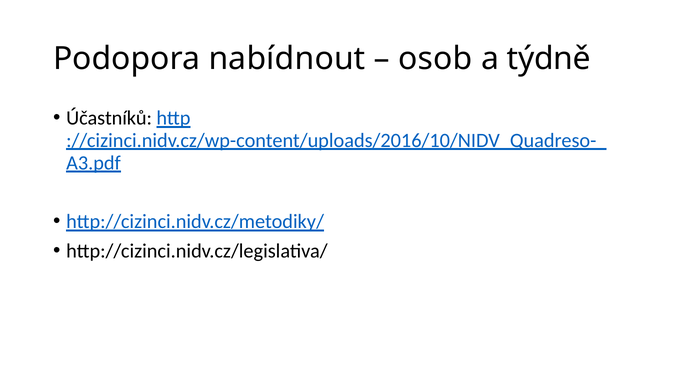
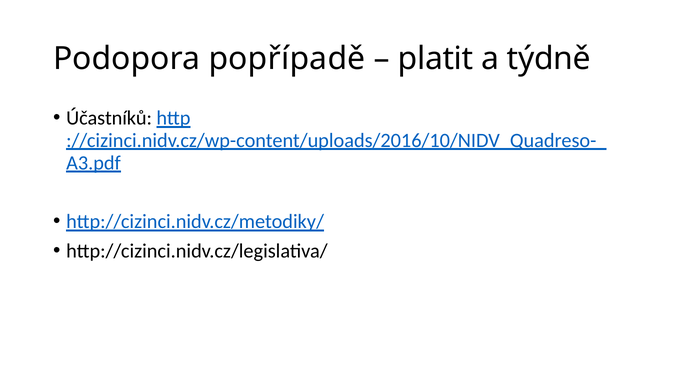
nabídnout: nabídnout -> popřípadě
osob: osob -> platit
